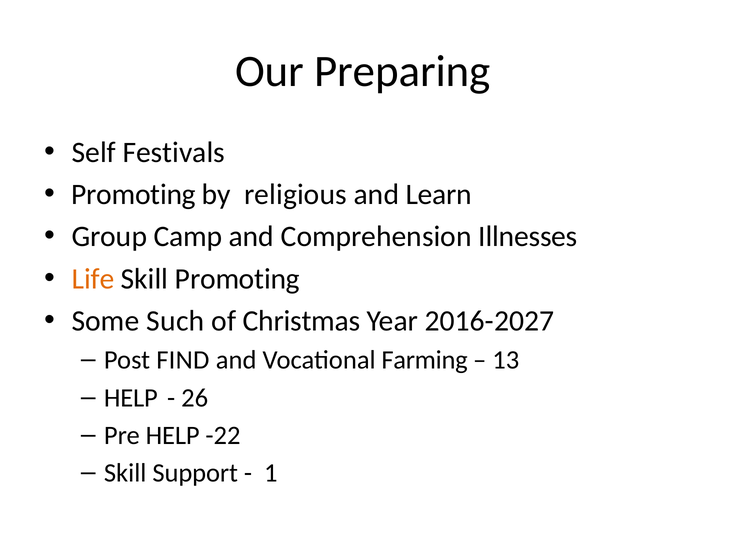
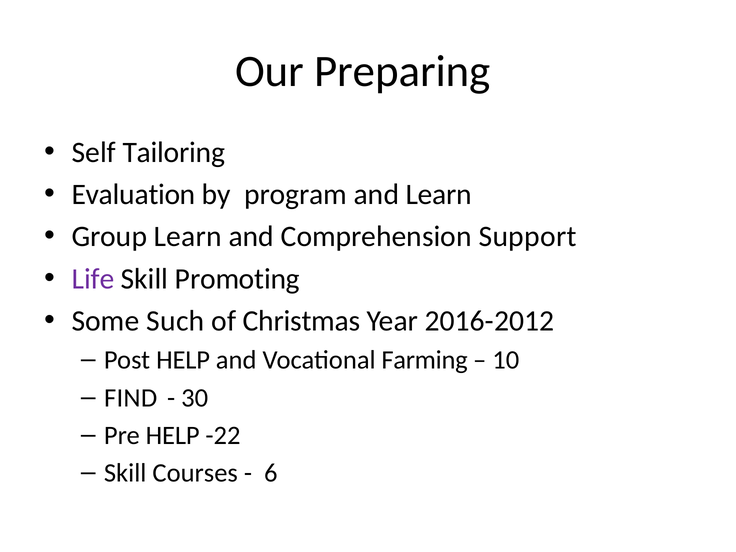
Festivals: Festivals -> Tailoring
Promoting at (134, 194): Promoting -> Evaluation
religious: religious -> program
Group Camp: Camp -> Learn
Illnesses: Illnesses -> Support
Life colour: orange -> purple
2016-2027: 2016-2027 -> 2016-2012
Post FIND: FIND -> HELP
13: 13 -> 10
HELP at (131, 398): HELP -> FIND
26: 26 -> 30
Support: Support -> Courses
1: 1 -> 6
